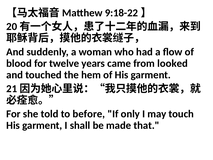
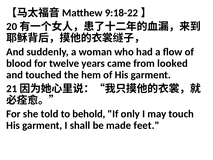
before: before -> behold
that: that -> feet
